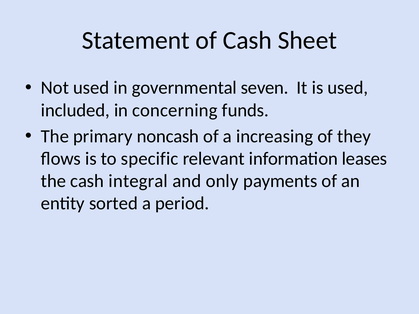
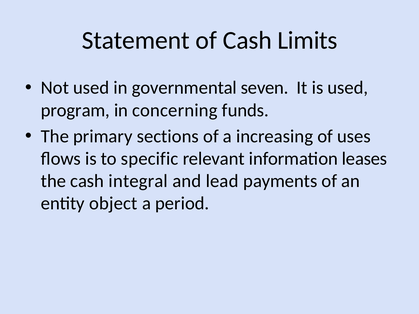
Sheet: Sheet -> Limits
included: included -> program
noncash: noncash -> sections
they: they -> uses
only: only -> lead
sorted: sorted -> object
